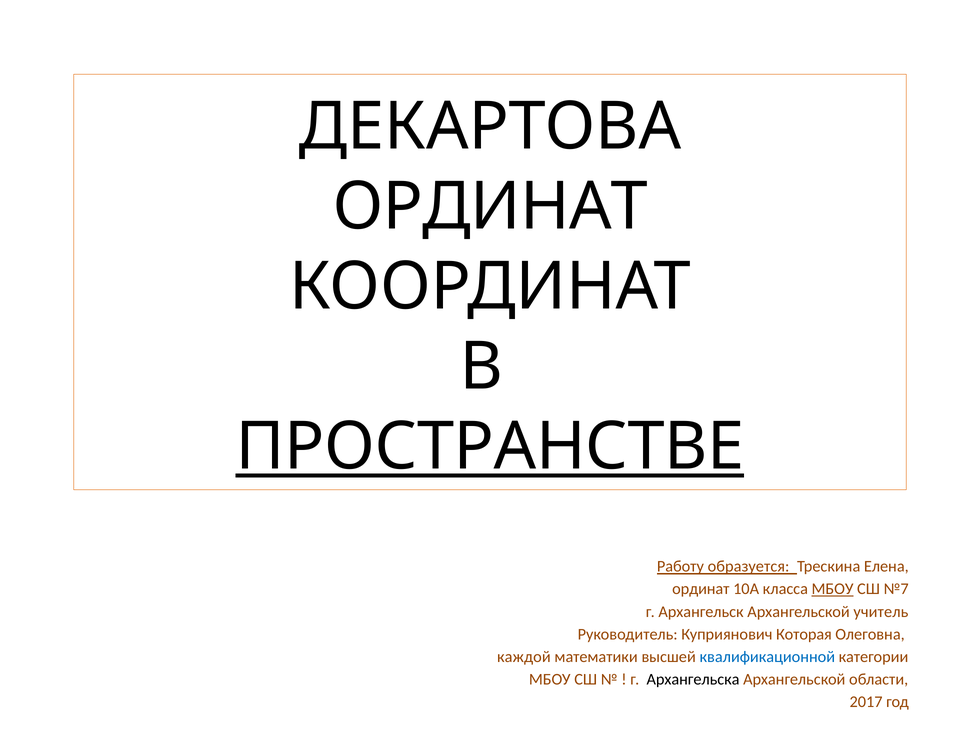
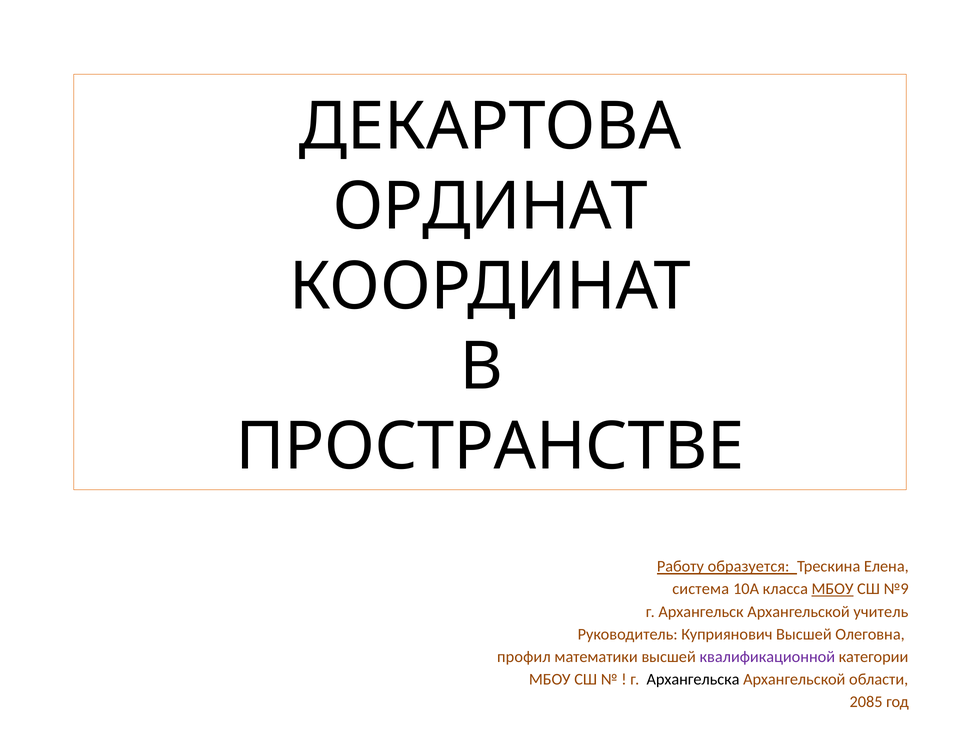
ПРОСТРАНСТВЕ underline: present -> none
ординат at (701, 589): ординат -> система
№7: №7 -> №9
Куприянович Которая: Которая -> Высшей
каждой: каждой -> профил
квалификационной colour: blue -> purple
2017: 2017 -> 2085
